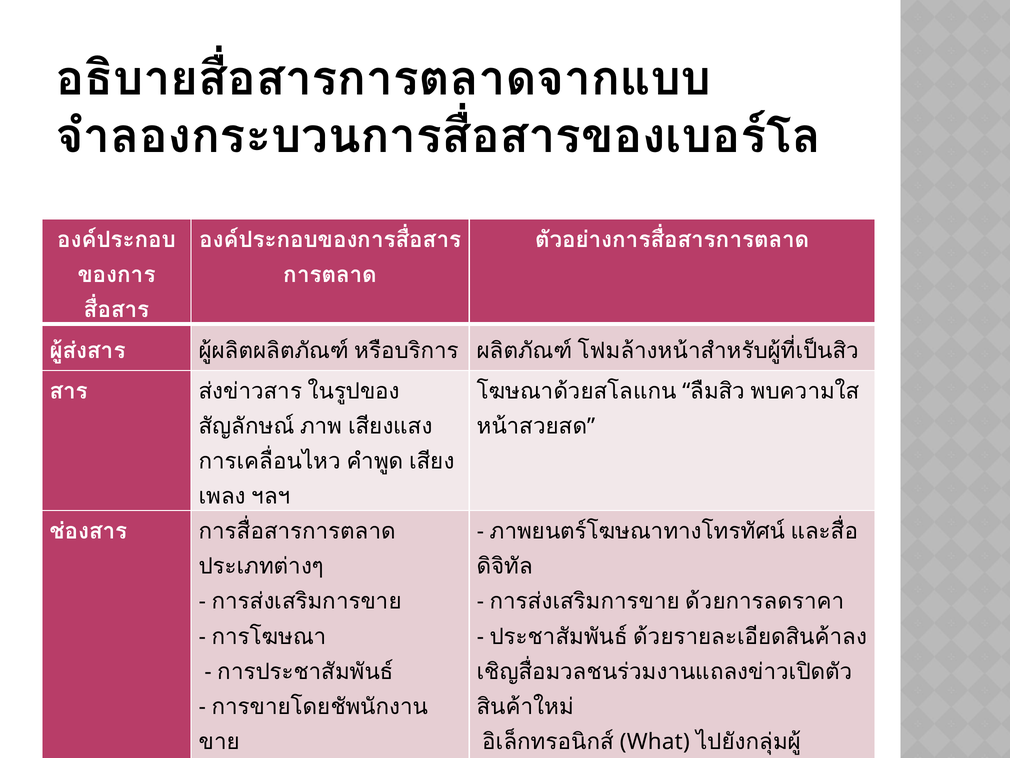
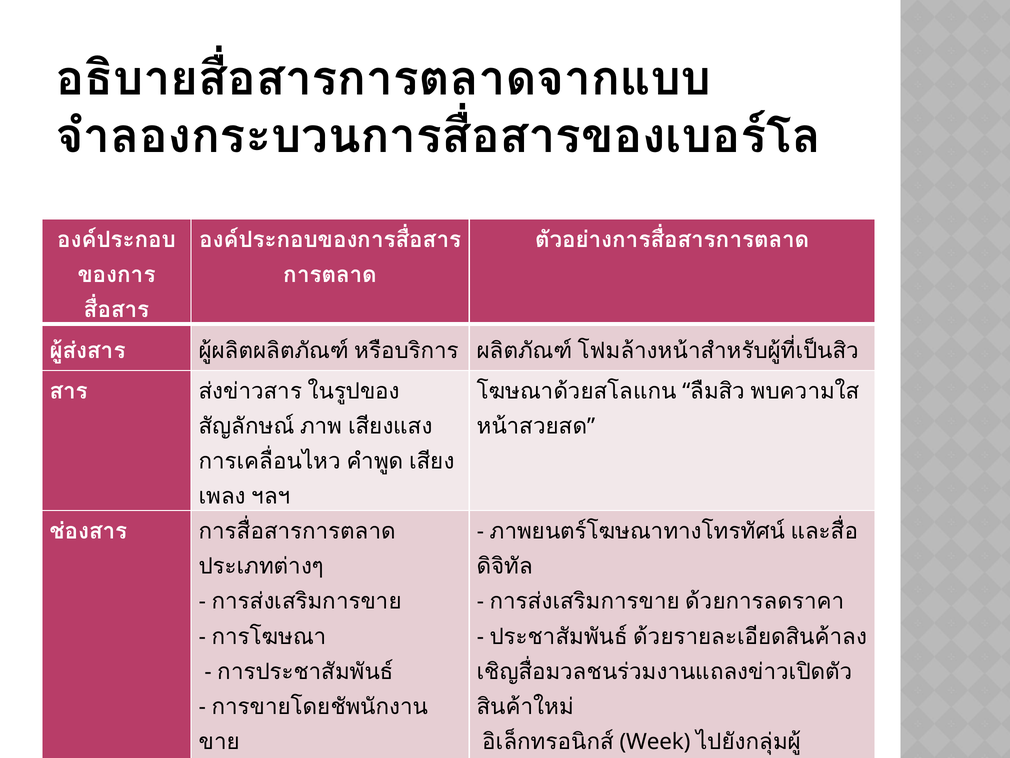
What: What -> Week
